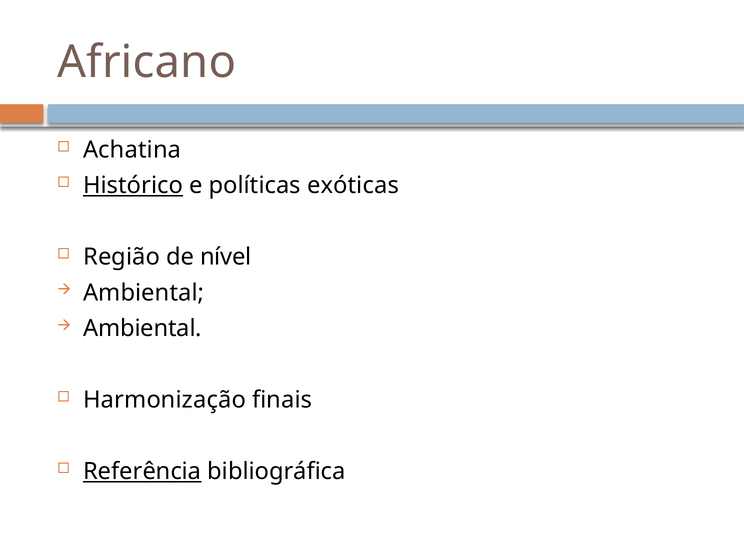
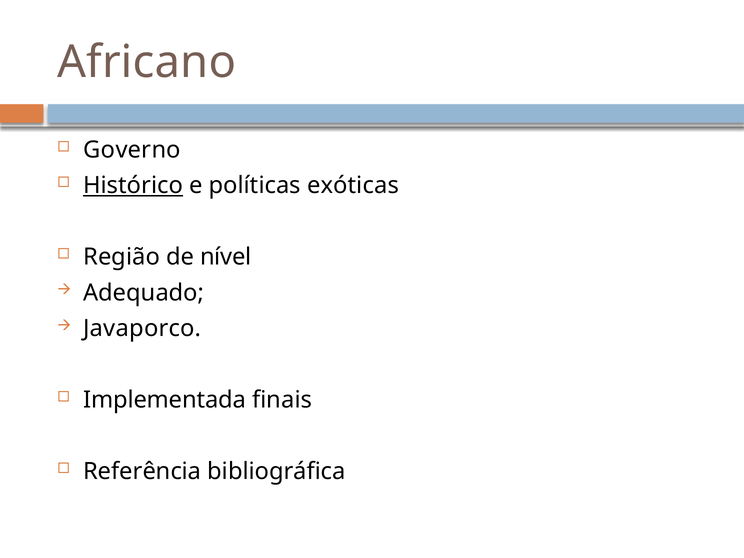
Achatina: Achatina -> Governo
Ambiental at (144, 293): Ambiental -> Adequado
Ambiental at (143, 328): Ambiental -> Javaporco
Harmonização: Harmonização -> Implementada
Referência underline: present -> none
